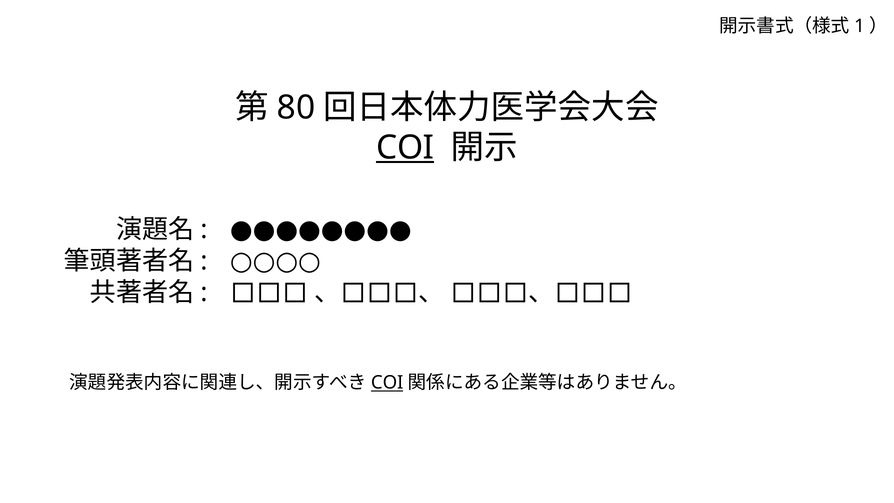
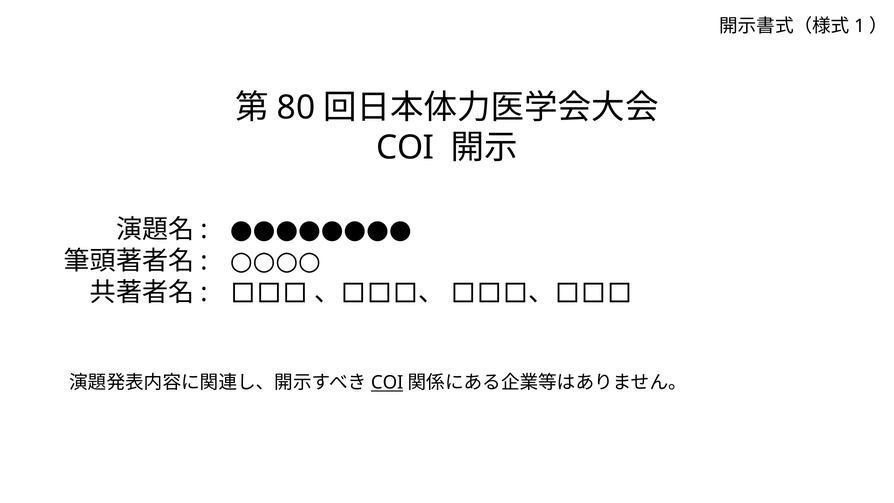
COI at (405, 148) underline: present -> none
